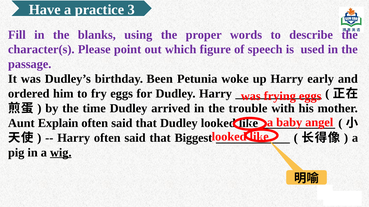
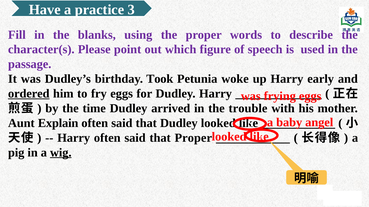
Been: Been -> Took
ordered underline: none -> present
that Biggest: Biggest -> Proper
